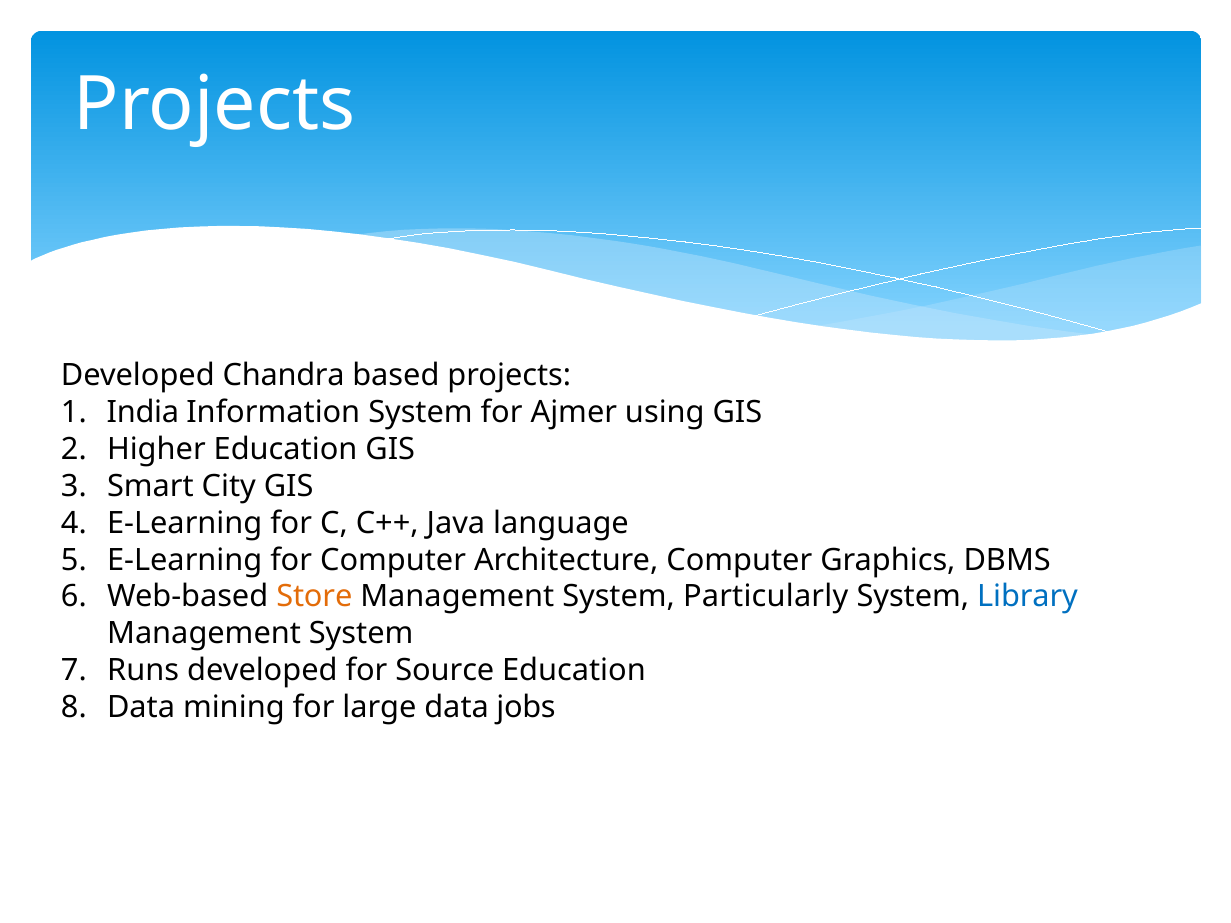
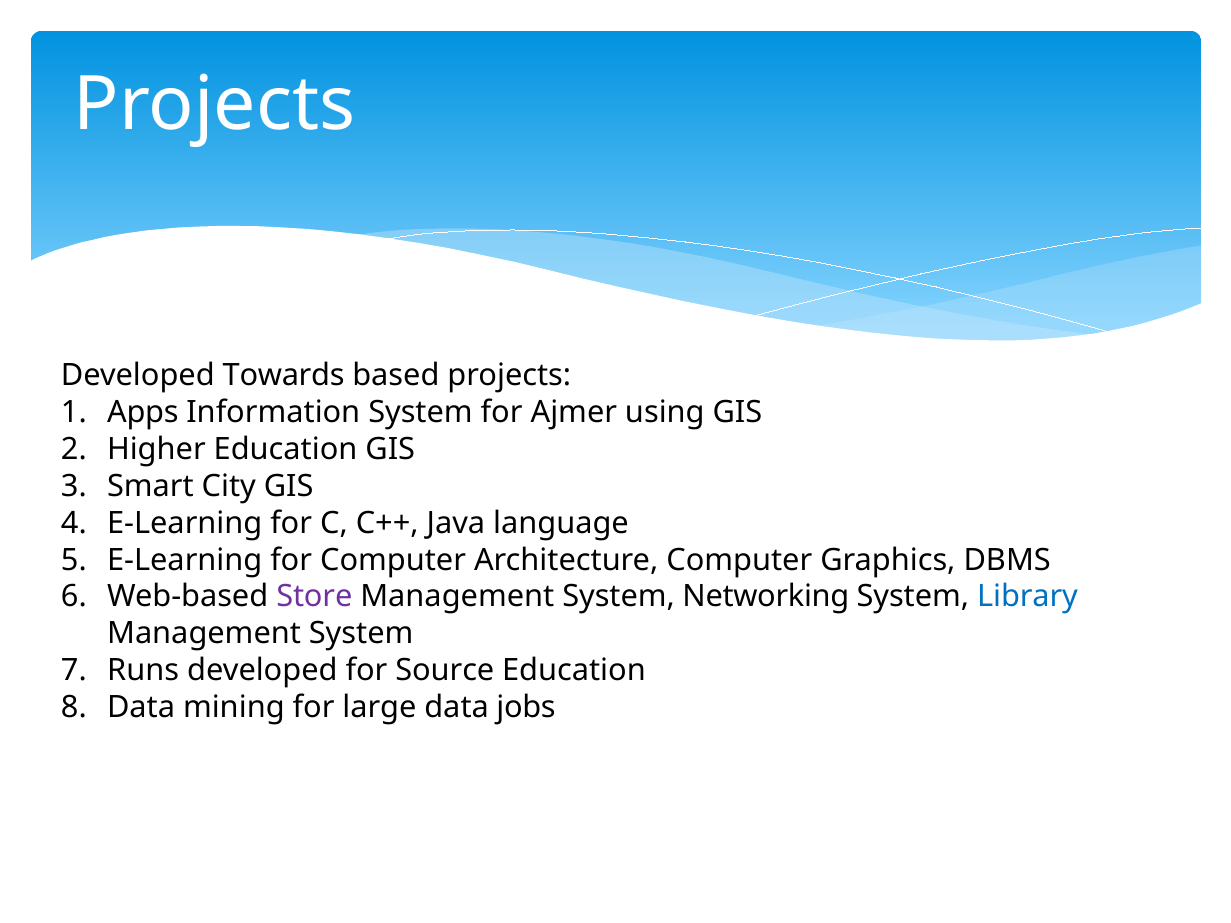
Chandra: Chandra -> Towards
India: India -> Apps
Store colour: orange -> purple
Particularly: Particularly -> Networking
